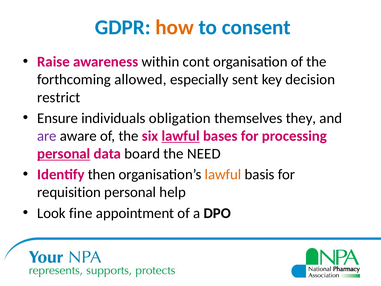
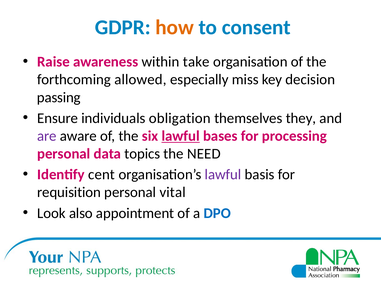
cont: cont -> take
sent: sent -> miss
restrict: restrict -> passing
personal at (64, 154) underline: present -> none
board: board -> topics
then: then -> cent
lawful at (223, 174) colour: orange -> purple
help: help -> vital
fine: fine -> also
DPO colour: black -> blue
